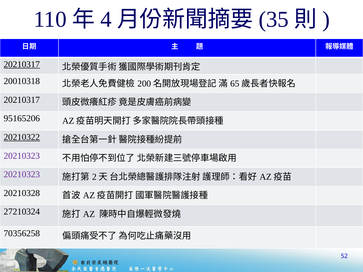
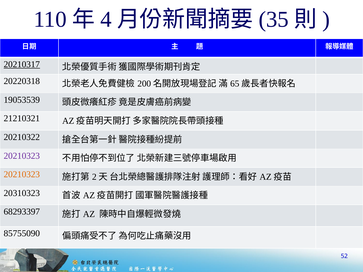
20010318: 20010318 -> 20220318
20210317 at (22, 100): 20210317 -> 19053539
95165206: 95165206 -> 21210321
20210322 underline: present -> none
20210323 at (22, 175) colour: purple -> orange
20210328: 20210328 -> 20310323
27210324: 27210324 -> 68293397
70356258: 70356258 -> 85755090
